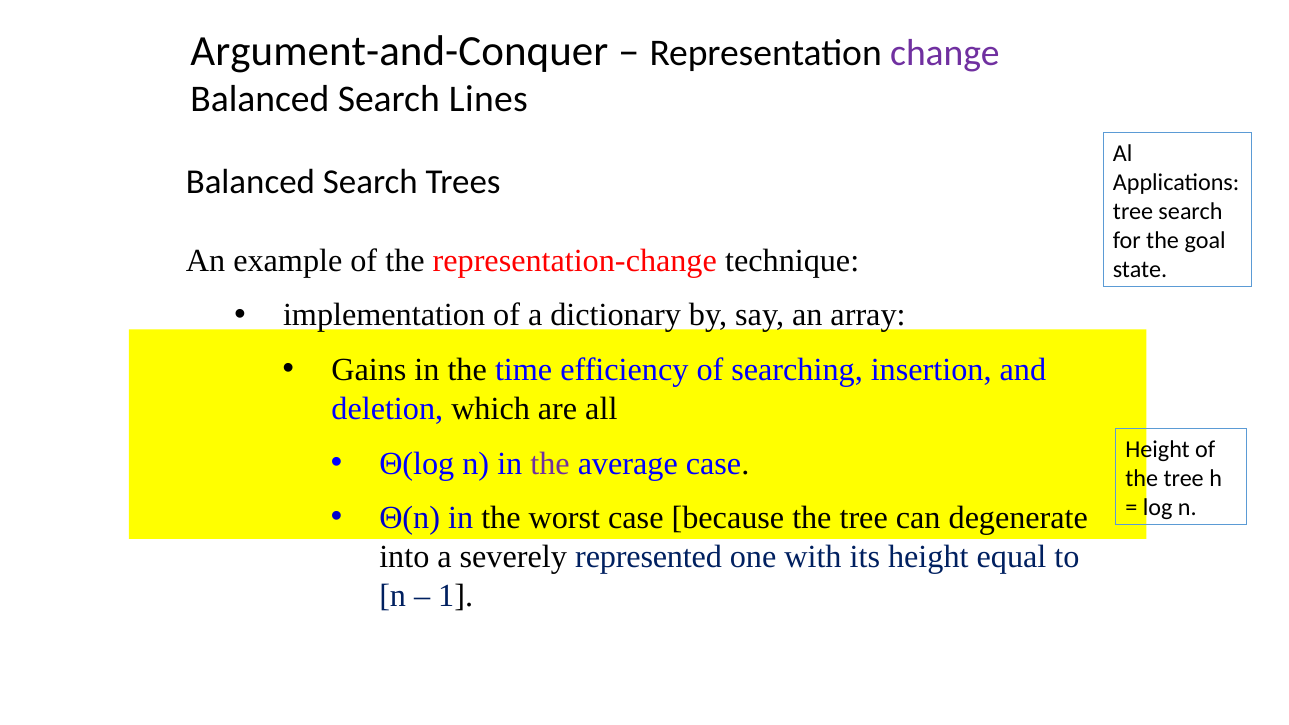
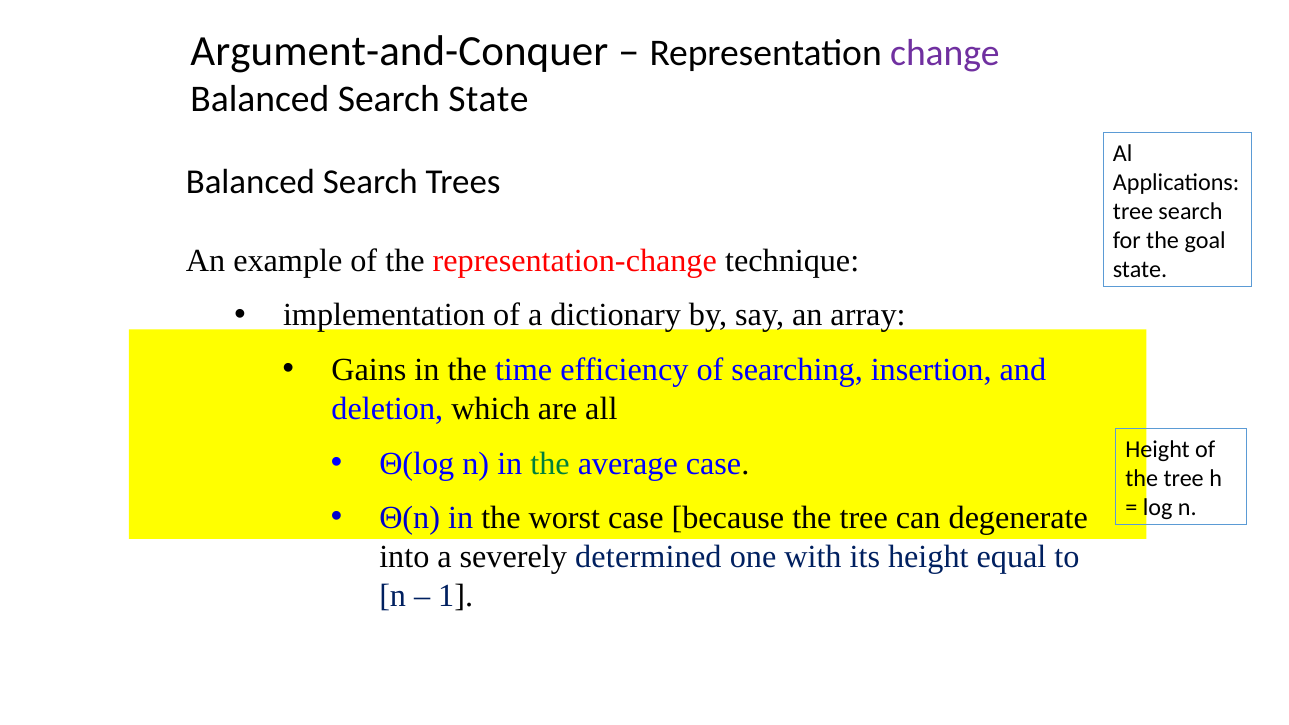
Search Lines: Lines -> State
the at (550, 463) colour: purple -> green
represented: represented -> determined
